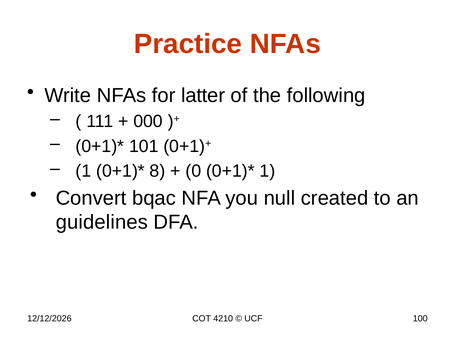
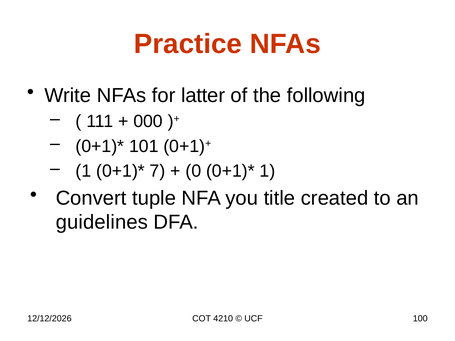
8: 8 -> 7
bqac: bqac -> tuple
null: null -> title
